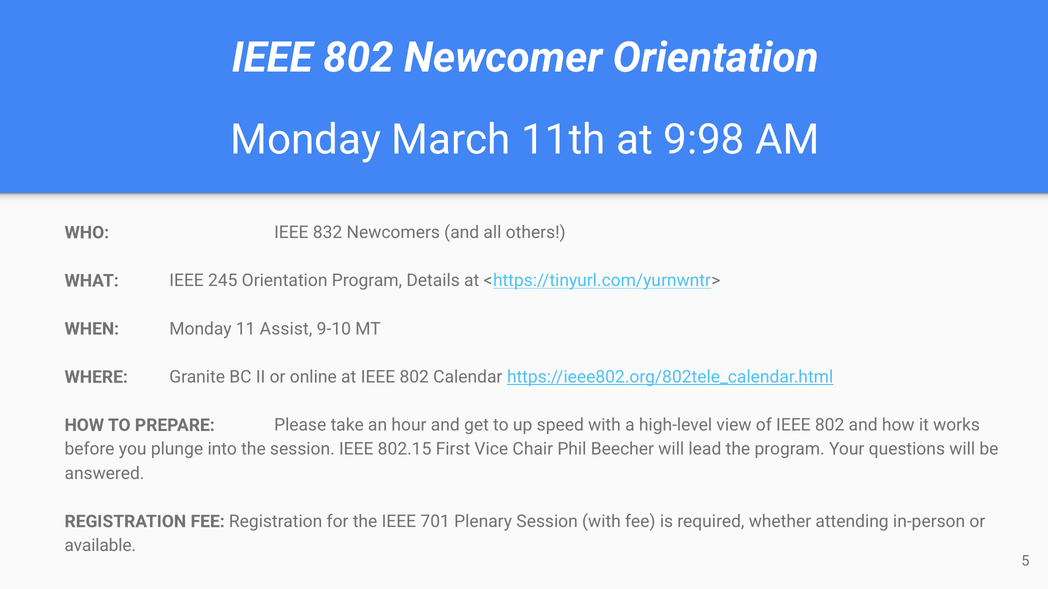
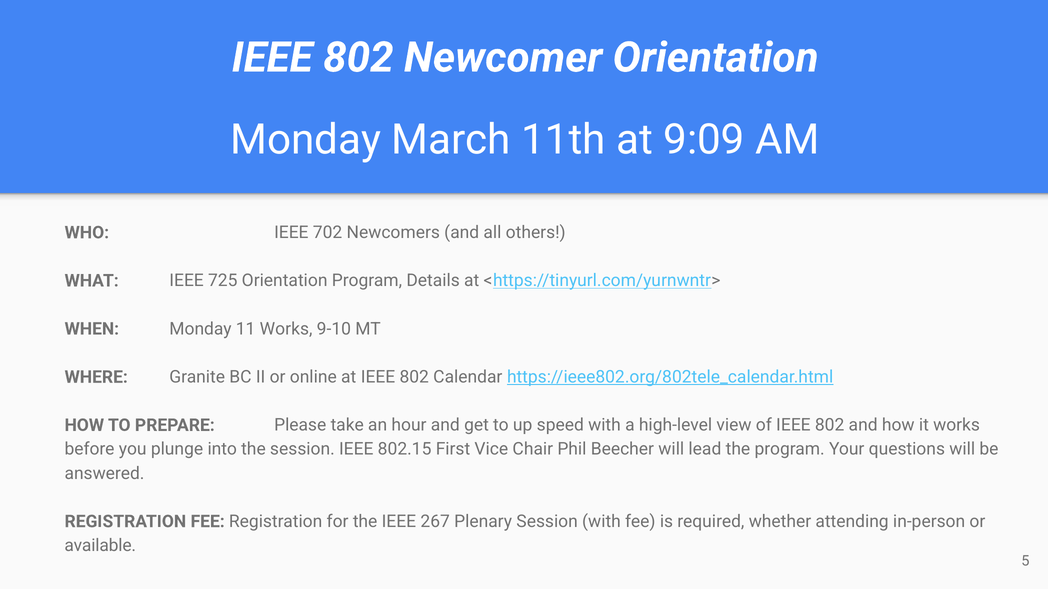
9:98: 9:98 -> 9:09
832: 832 -> 702
245: 245 -> 725
11 Assist: Assist -> Works
701: 701 -> 267
